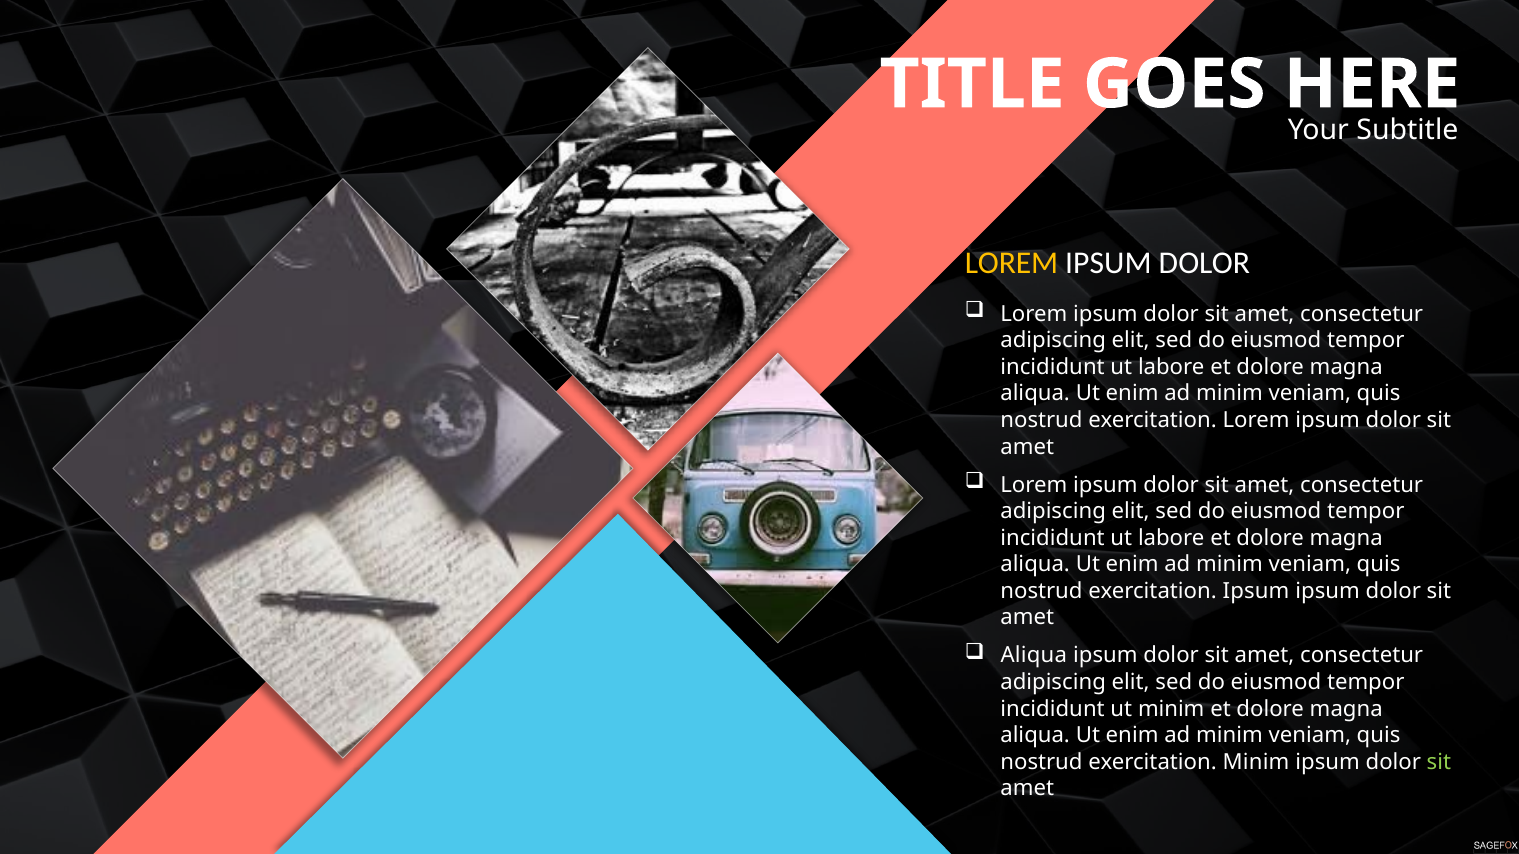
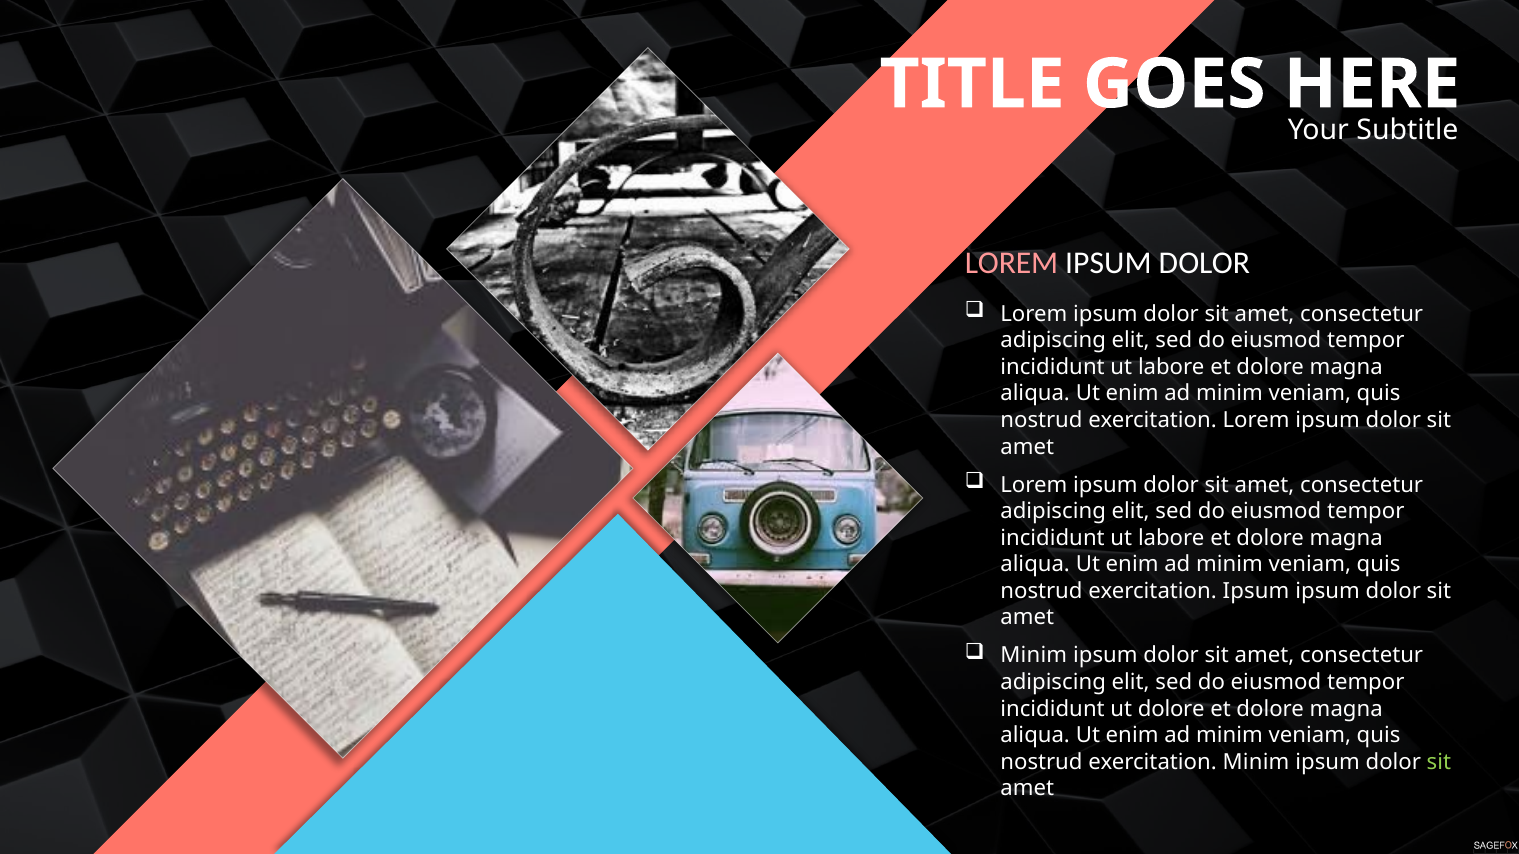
LOREM at (1012, 263) colour: yellow -> pink
Aliqua at (1034, 656): Aliqua -> Minim
ut minim: minim -> dolore
